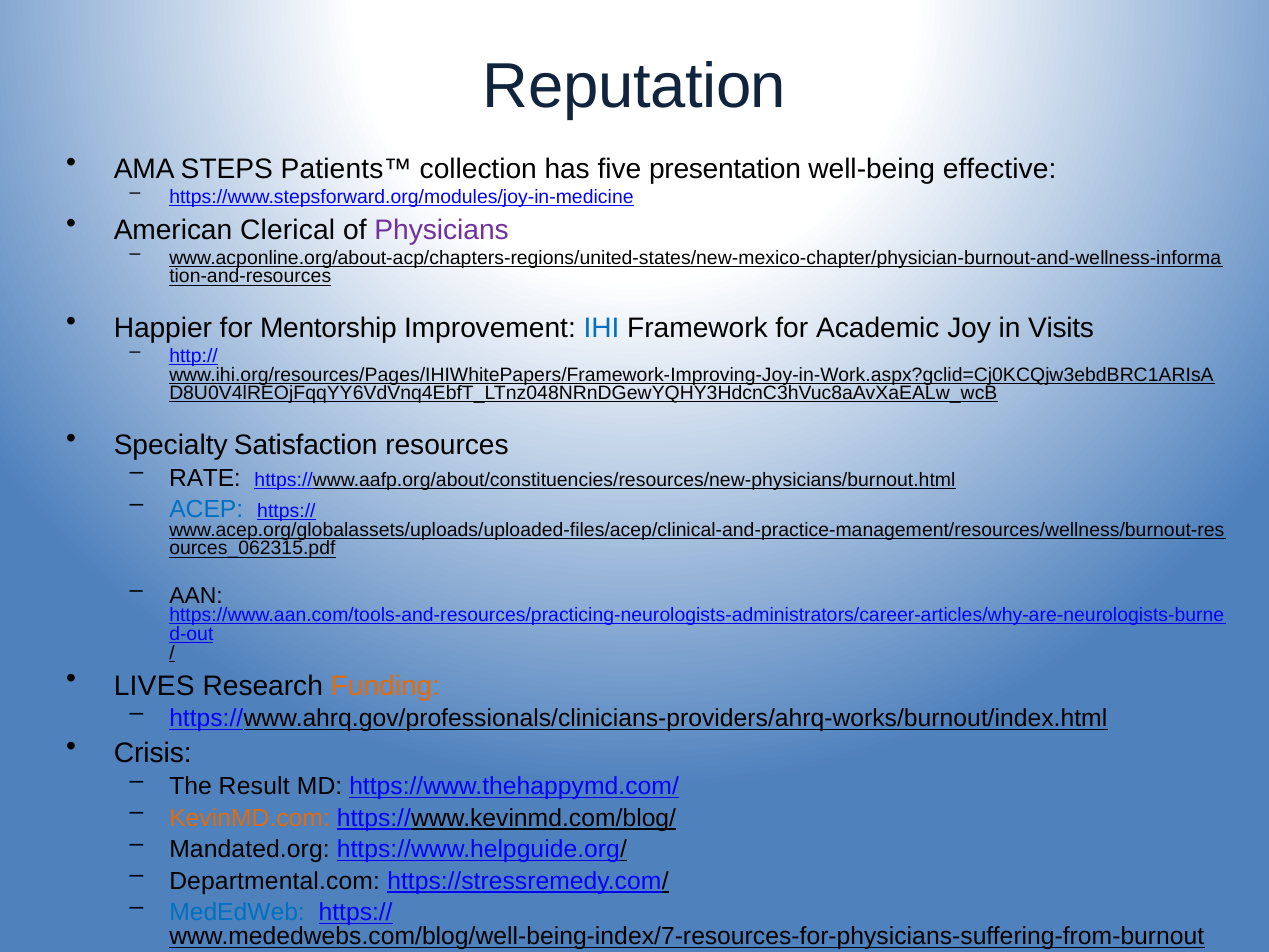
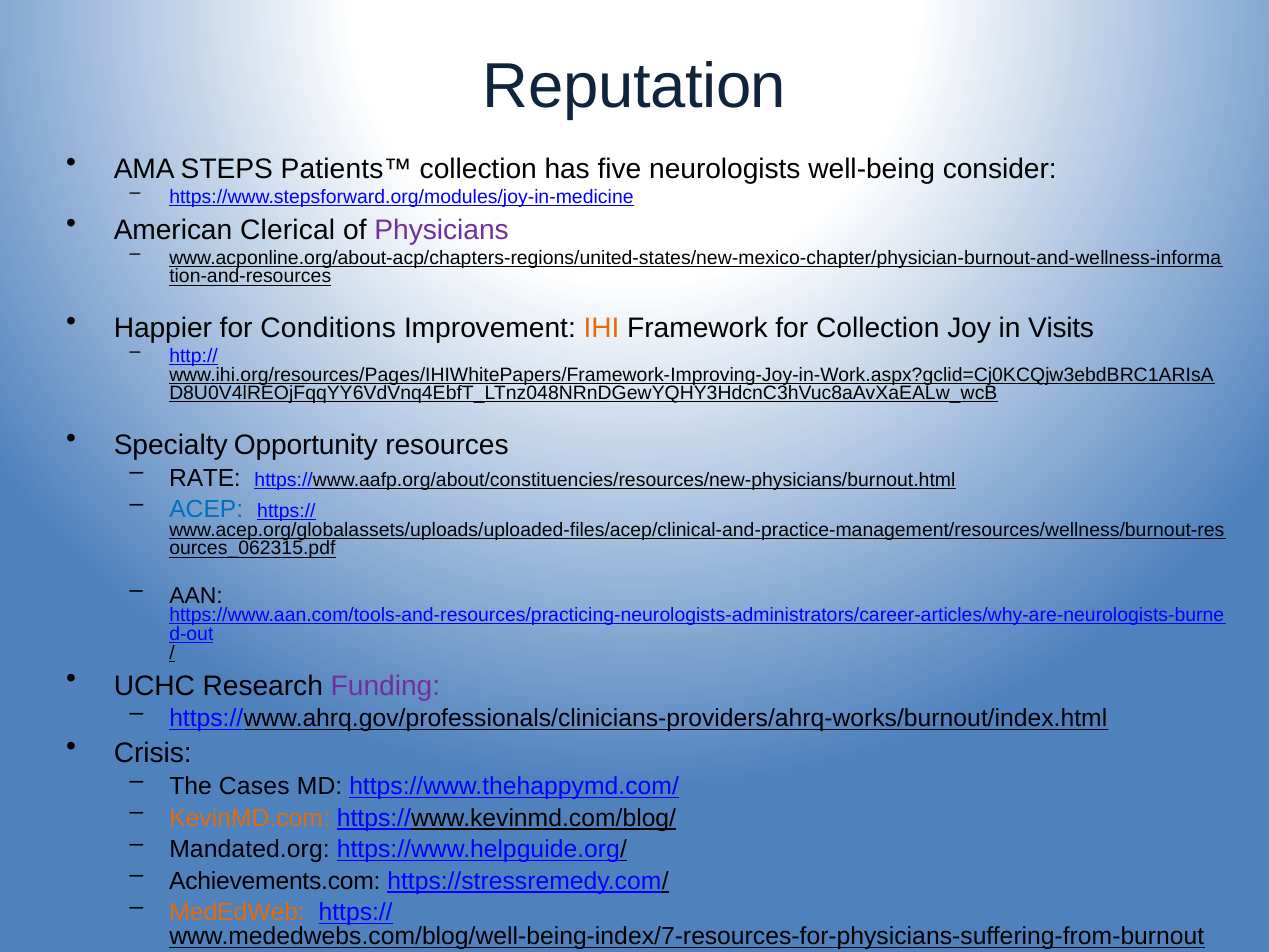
presentation: presentation -> neurologists
effective: effective -> consider
Mentorship: Mentorship -> Conditions
IHI colour: blue -> orange
for Academic: Academic -> Collection
Satisfaction: Satisfaction -> Opportunity
LIVES: LIVES -> UCHC
Funding colour: orange -> purple
Result: Result -> Cases
Departmental.com: Departmental.com -> Achievements.com
MedEdWeb colour: blue -> orange
